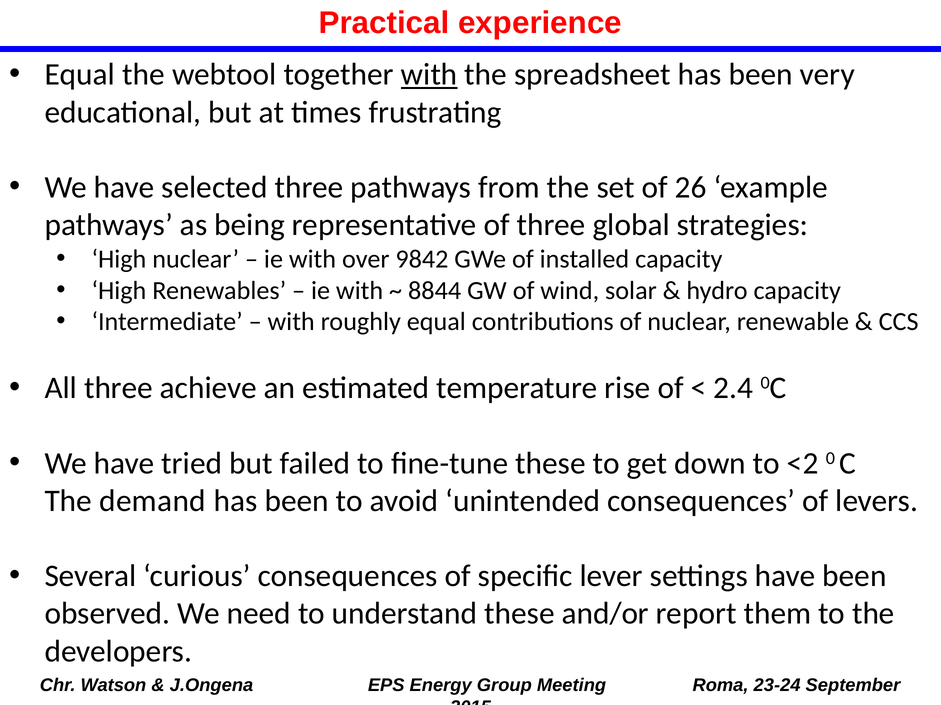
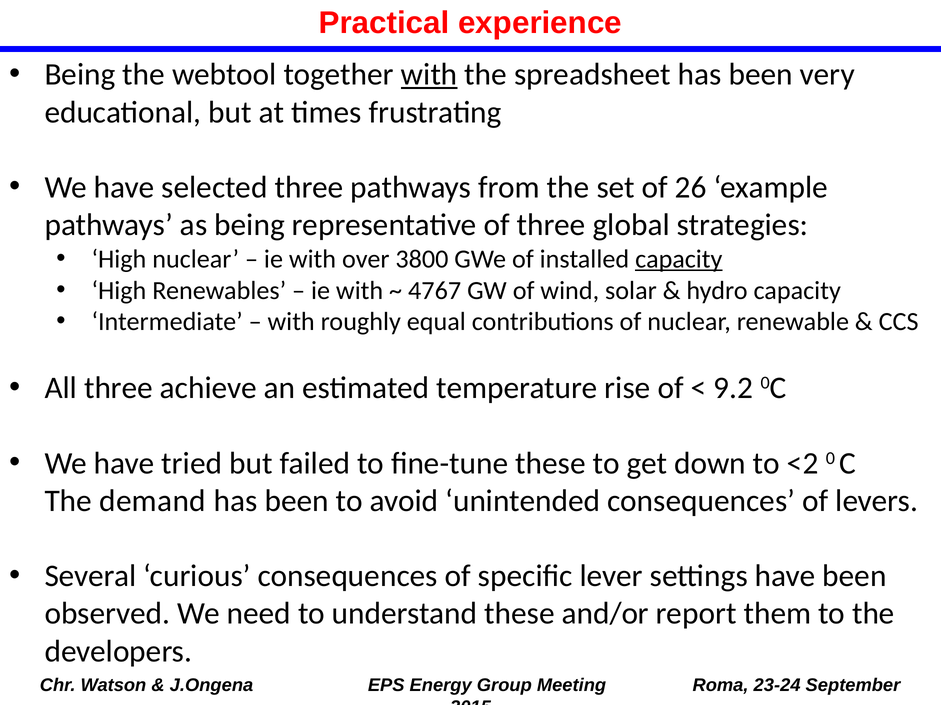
Equal at (80, 75): Equal -> Being
9842: 9842 -> 3800
capacity at (679, 259) underline: none -> present
8844: 8844 -> 4767
2.4: 2.4 -> 9.2
